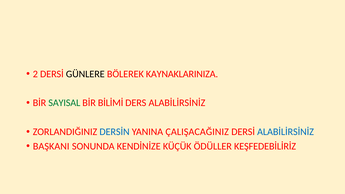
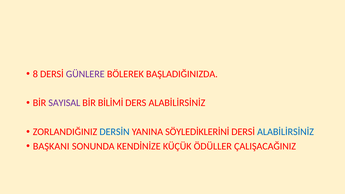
2: 2 -> 8
GÜNLERE colour: black -> purple
KAYNAKLARINIZA: KAYNAKLARINIZA -> BAŞLADIĞINIZDA
SAYISAL colour: green -> purple
ÇALIŞACAĞINIZ: ÇALIŞACAĞINIZ -> SÖYLEDİKLERİNİ
KEŞFEDEBİLİRİZ: KEŞFEDEBİLİRİZ -> ÇALIŞACAĞINIZ
